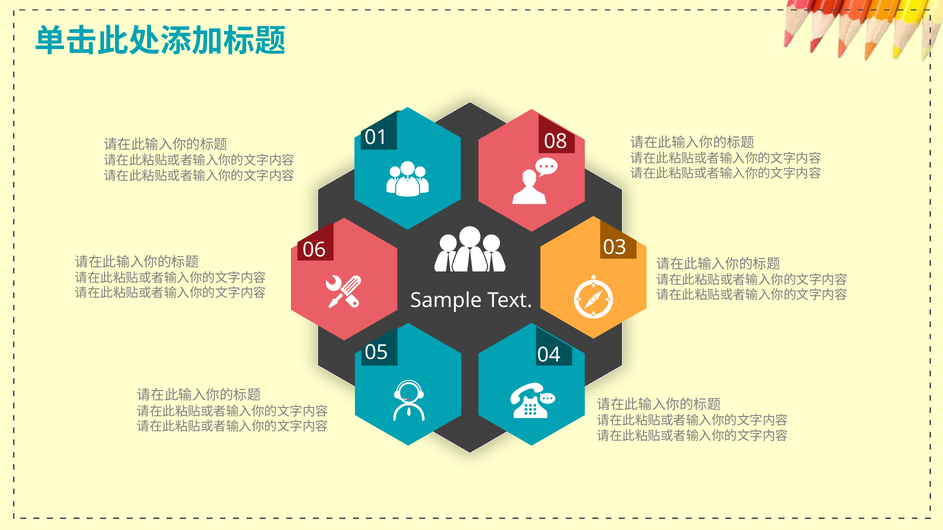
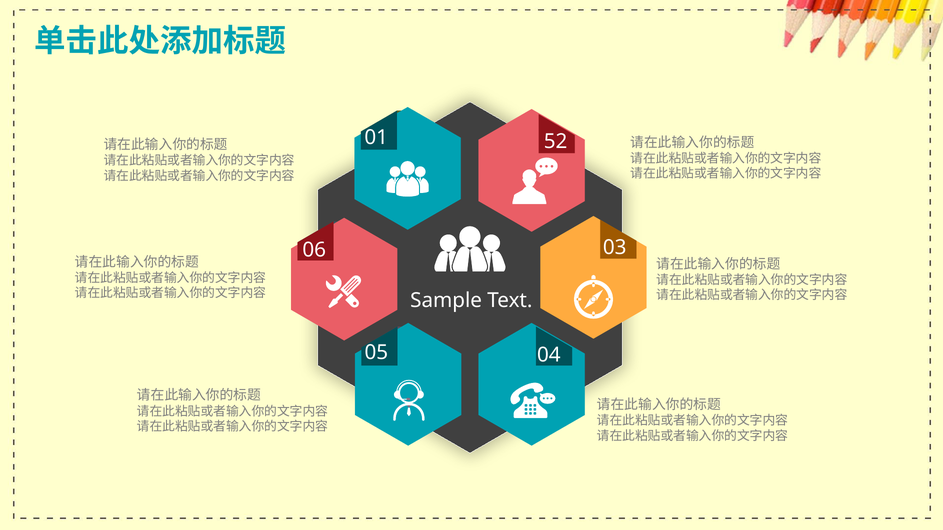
08: 08 -> 52
